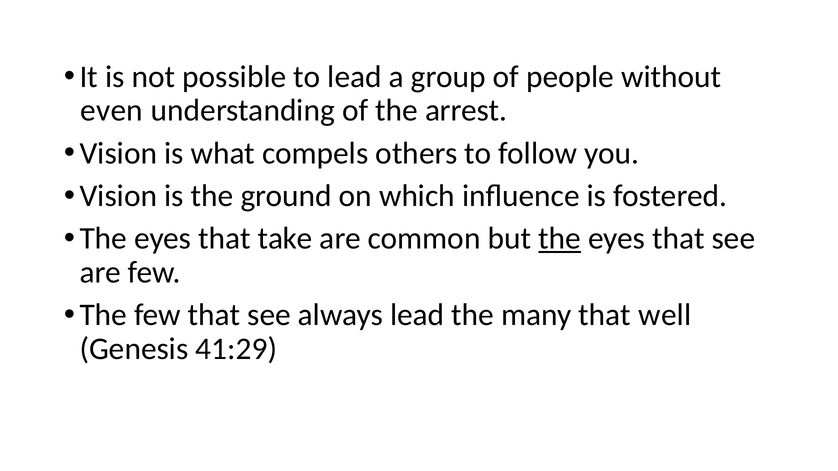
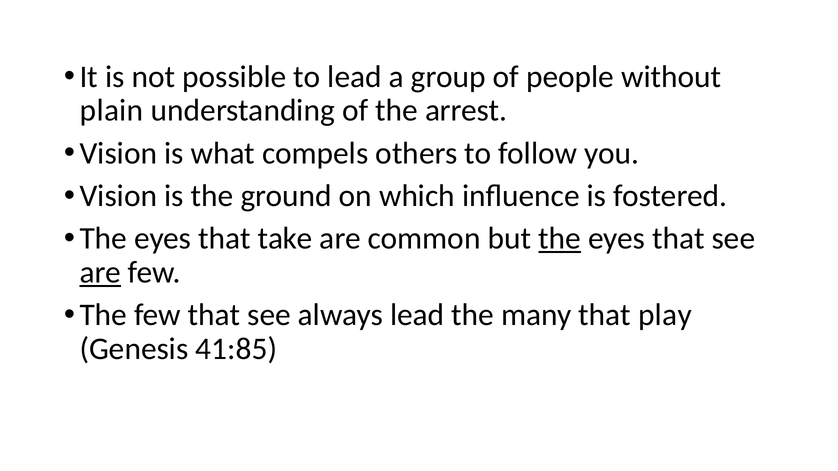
even: even -> plain
are at (100, 273) underline: none -> present
well: well -> play
41:29: 41:29 -> 41:85
